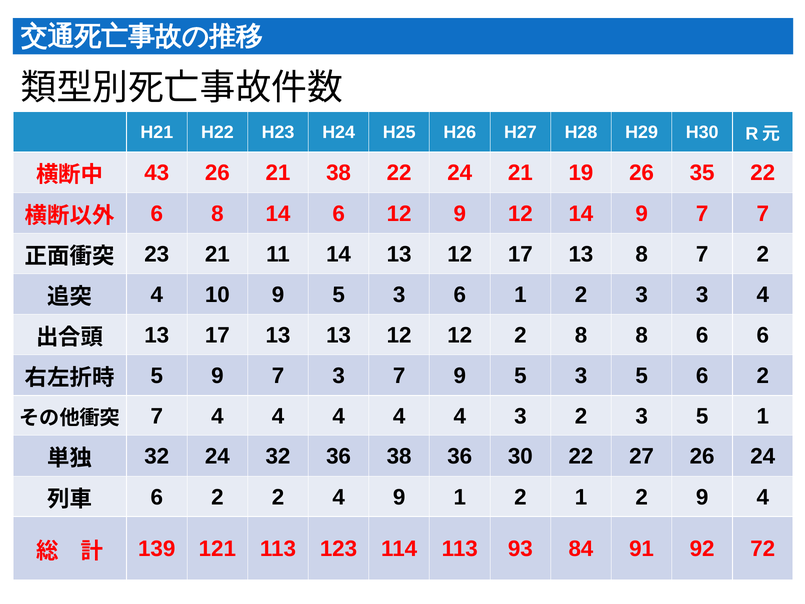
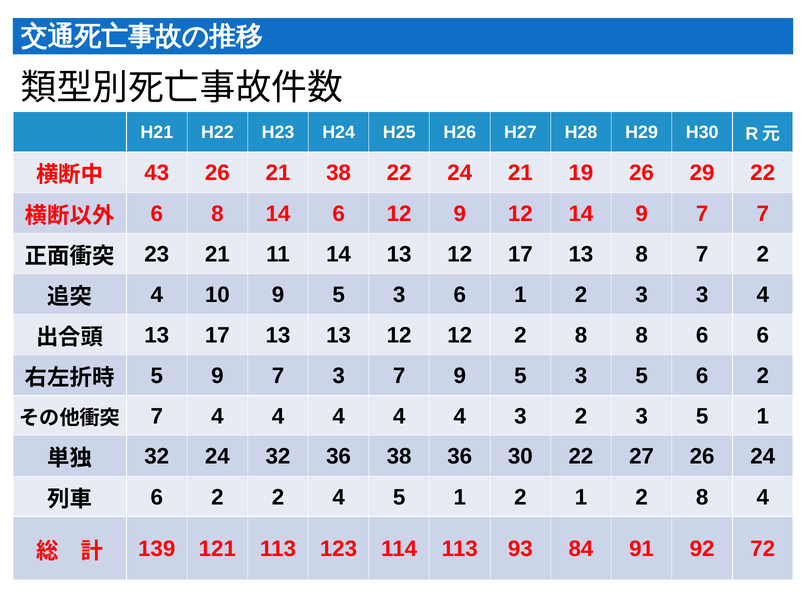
35: 35 -> 29
4 9: 9 -> 5
1 2 9: 9 -> 8
